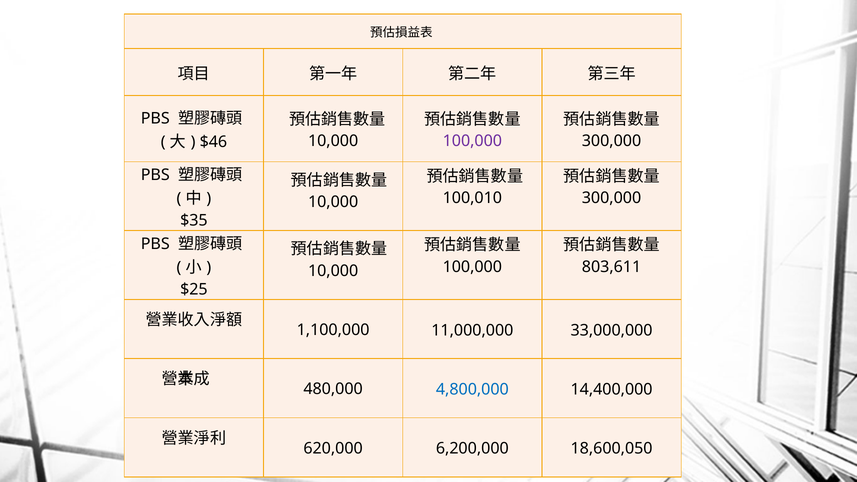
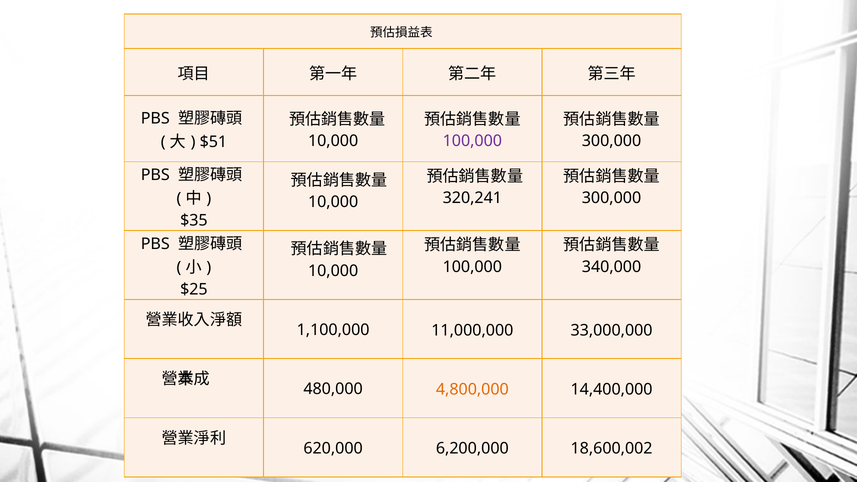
$46: $46 -> $51
100,010: 100,010 -> 320,241
803,611: 803,611 -> 340,000
4,800,000 colour: blue -> orange
18,600,050: 18,600,050 -> 18,600,002
